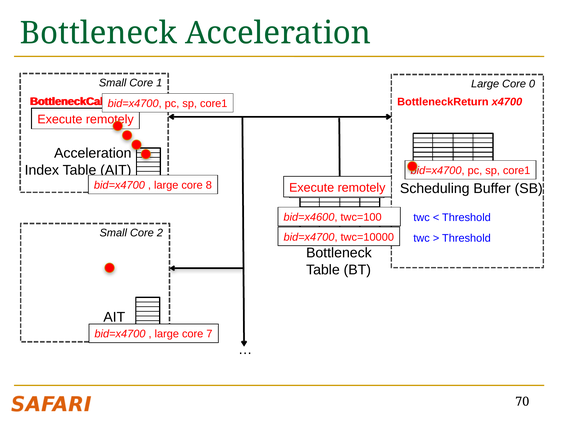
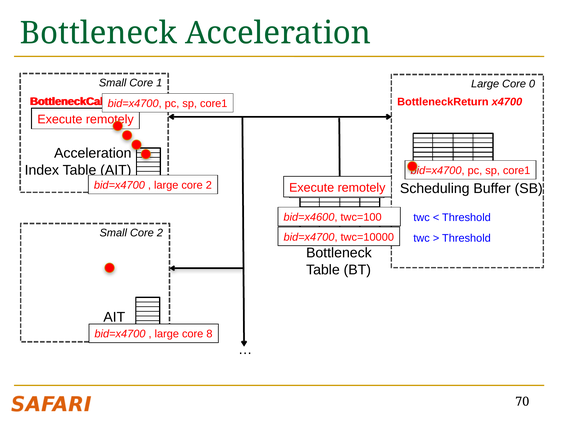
large core 8: 8 -> 2
7: 7 -> 8
